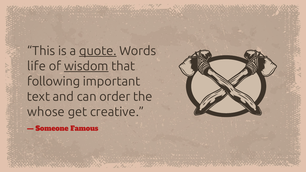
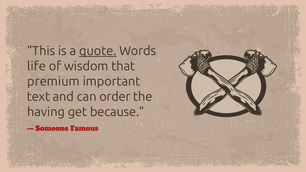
wisdom underline: present -> none
following: following -> premium
whose: whose -> having
creative: creative -> because
